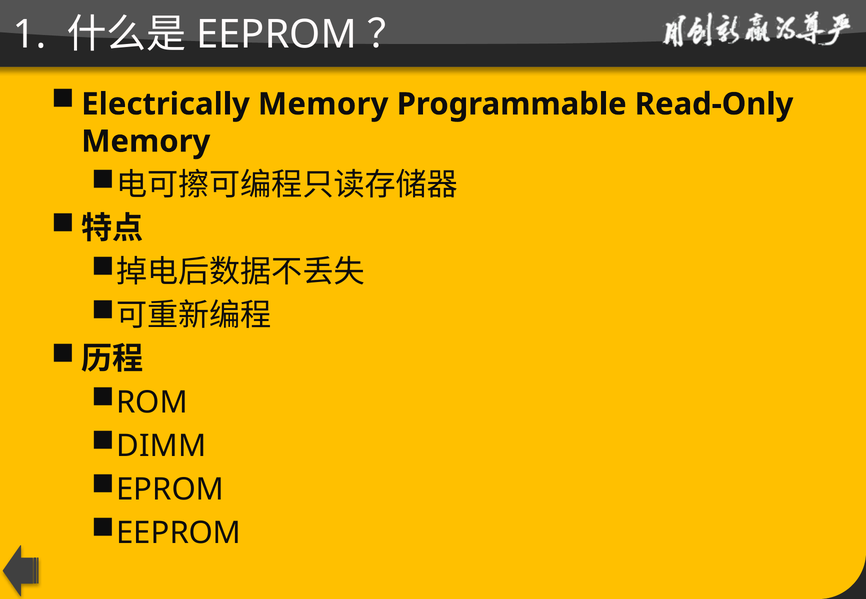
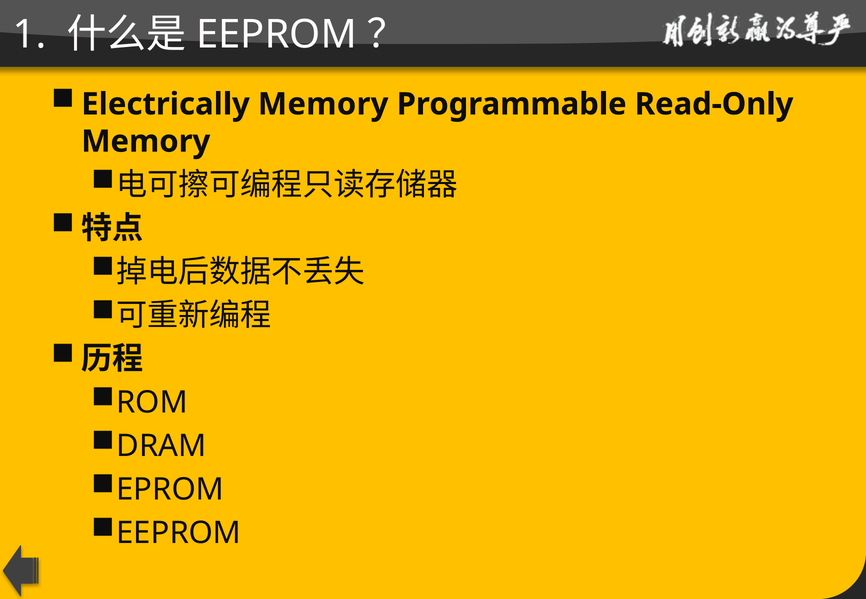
DIMM: DIMM -> DRAM
